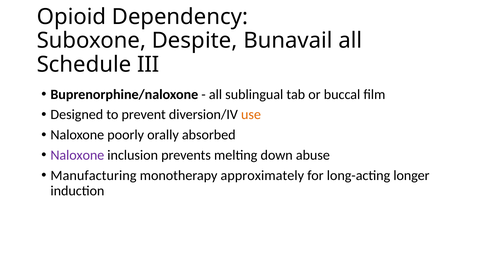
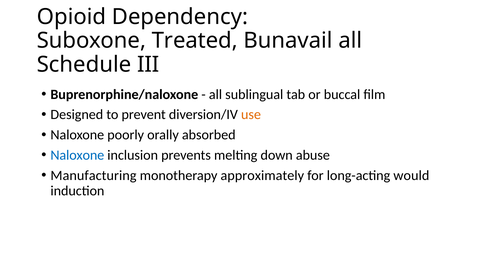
Despite: Despite -> Treated
Naloxone at (77, 155) colour: purple -> blue
longer: longer -> would
